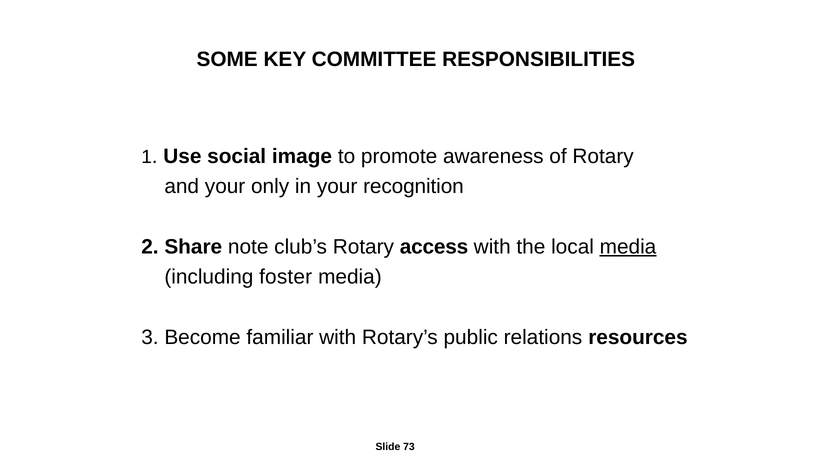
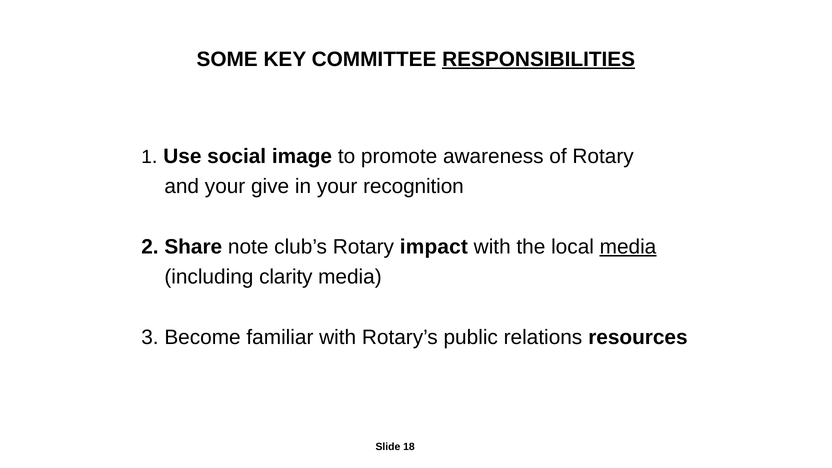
RESPONSIBILITIES underline: none -> present
only: only -> give
access: access -> impact
foster: foster -> clarity
73: 73 -> 18
